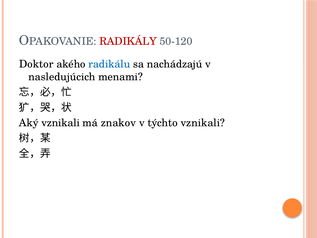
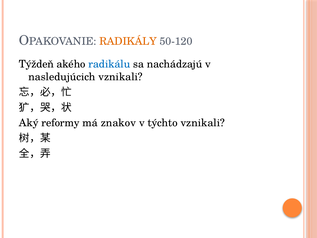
RADIKÁLY colour: red -> orange
Doktor: Doktor -> Týždeň
nasledujúcich menami: menami -> vznikali
Aký vznikali: vznikali -> reformy
